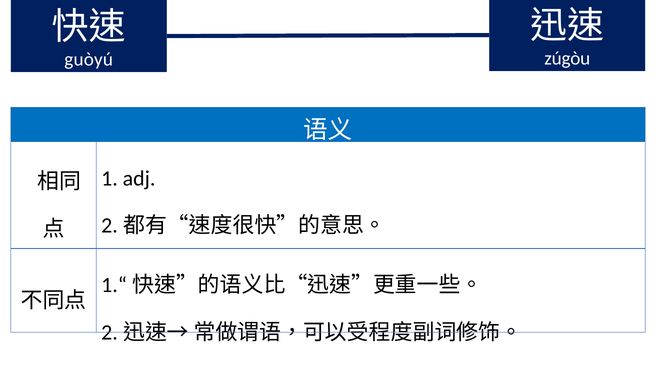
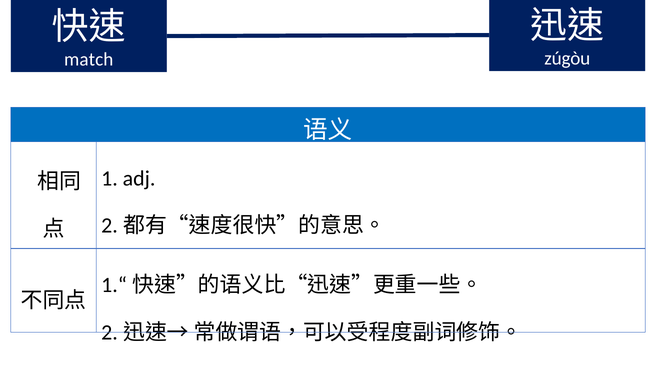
guòyú: guòyú -> match
